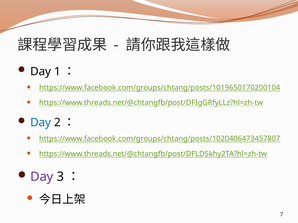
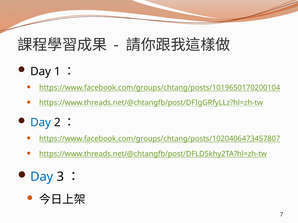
Day at (42, 177) colour: purple -> blue
